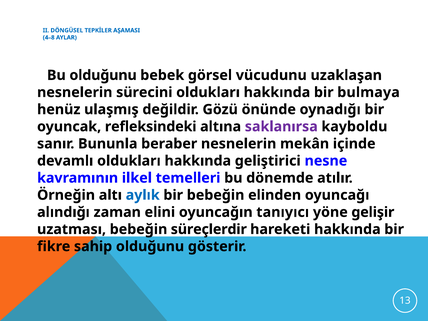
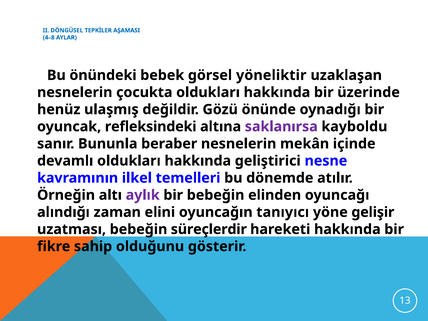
Bu olduğunu: olduğunu -> önündeki
vücudunu: vücudunu -> yöneliktir
sürecini: sürecini -> çocukta
bulmaya: bulmaya -> üzerinde
aylık colour: blue -> purple
